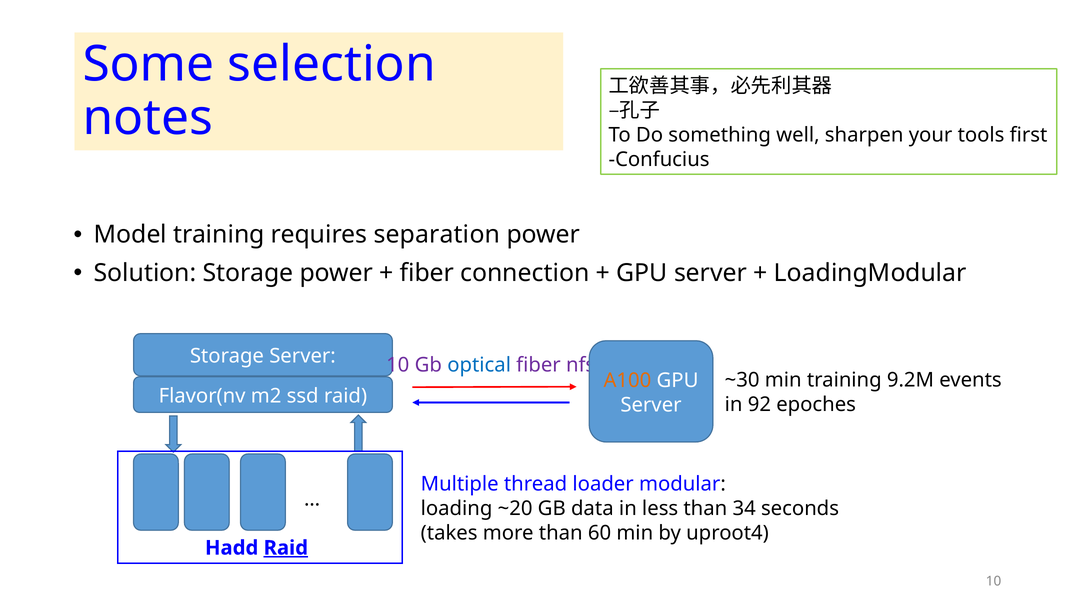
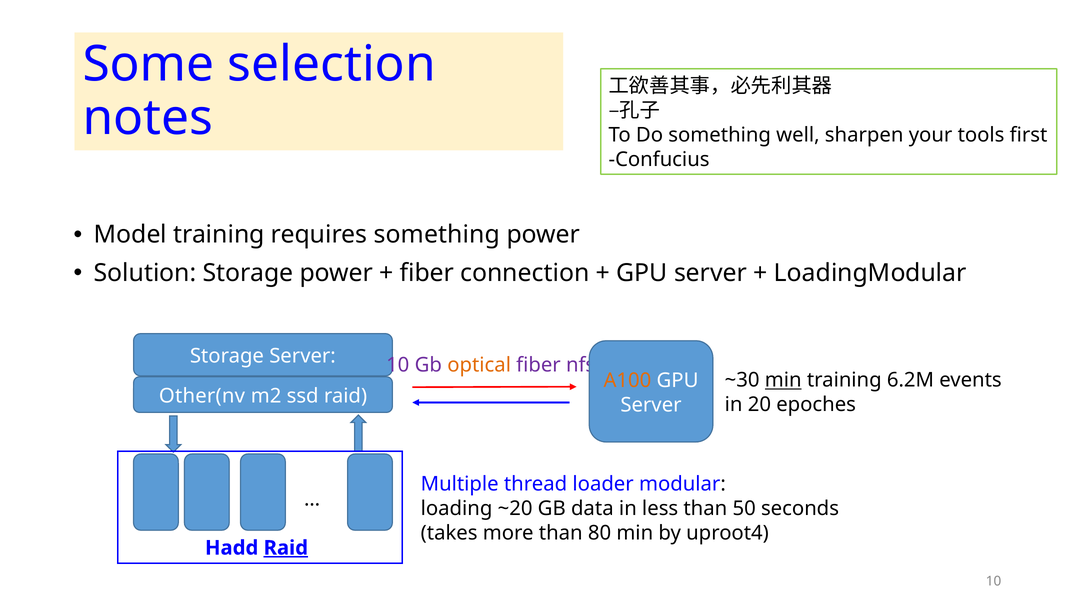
requires separation: separation -> something
optical colour: blue -> orange
min at (783, 380) underline: none -> present
9.2M: 9.2M -> 6.2M
Flavor(nv: Flavor(nv -> Other(nv
92: 92 -> 20
34: 34 -> 50
60: 60 -> 80
